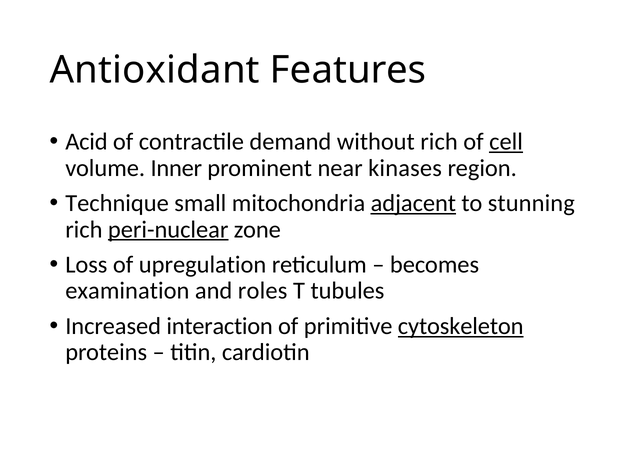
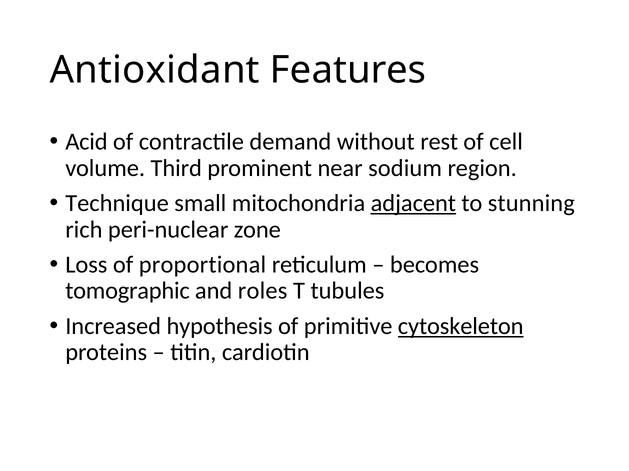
without rich: rich -> rest
cell underline: present -> none
Inner: Inner -> Third
kinases: kinases -> sodium
peri-nuclear underline: present -> none
upregulation: upregulation -> proportional
examination: examination -> tomographic
interaction: interaction -> hypothesis
